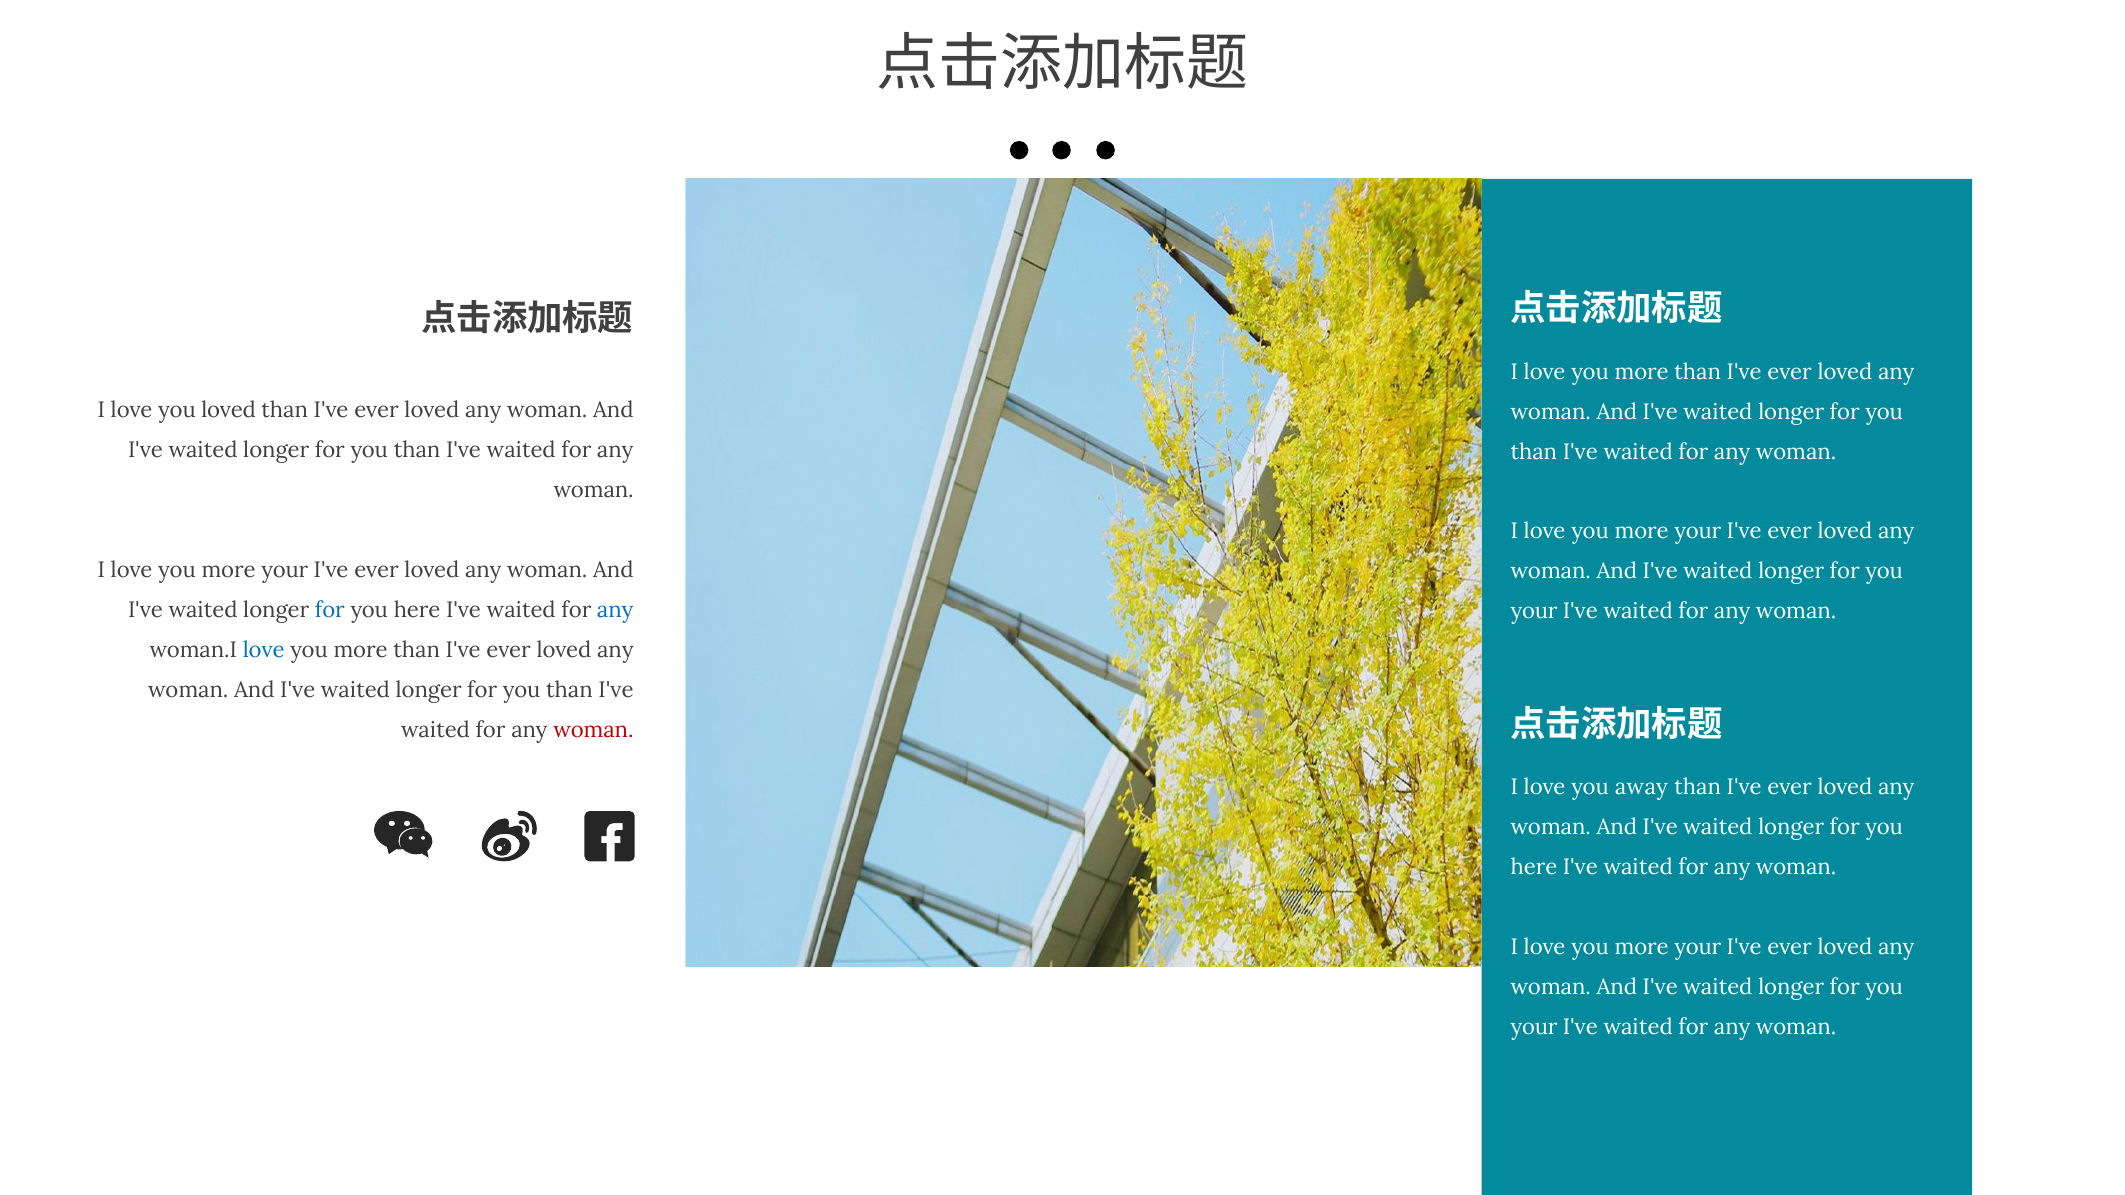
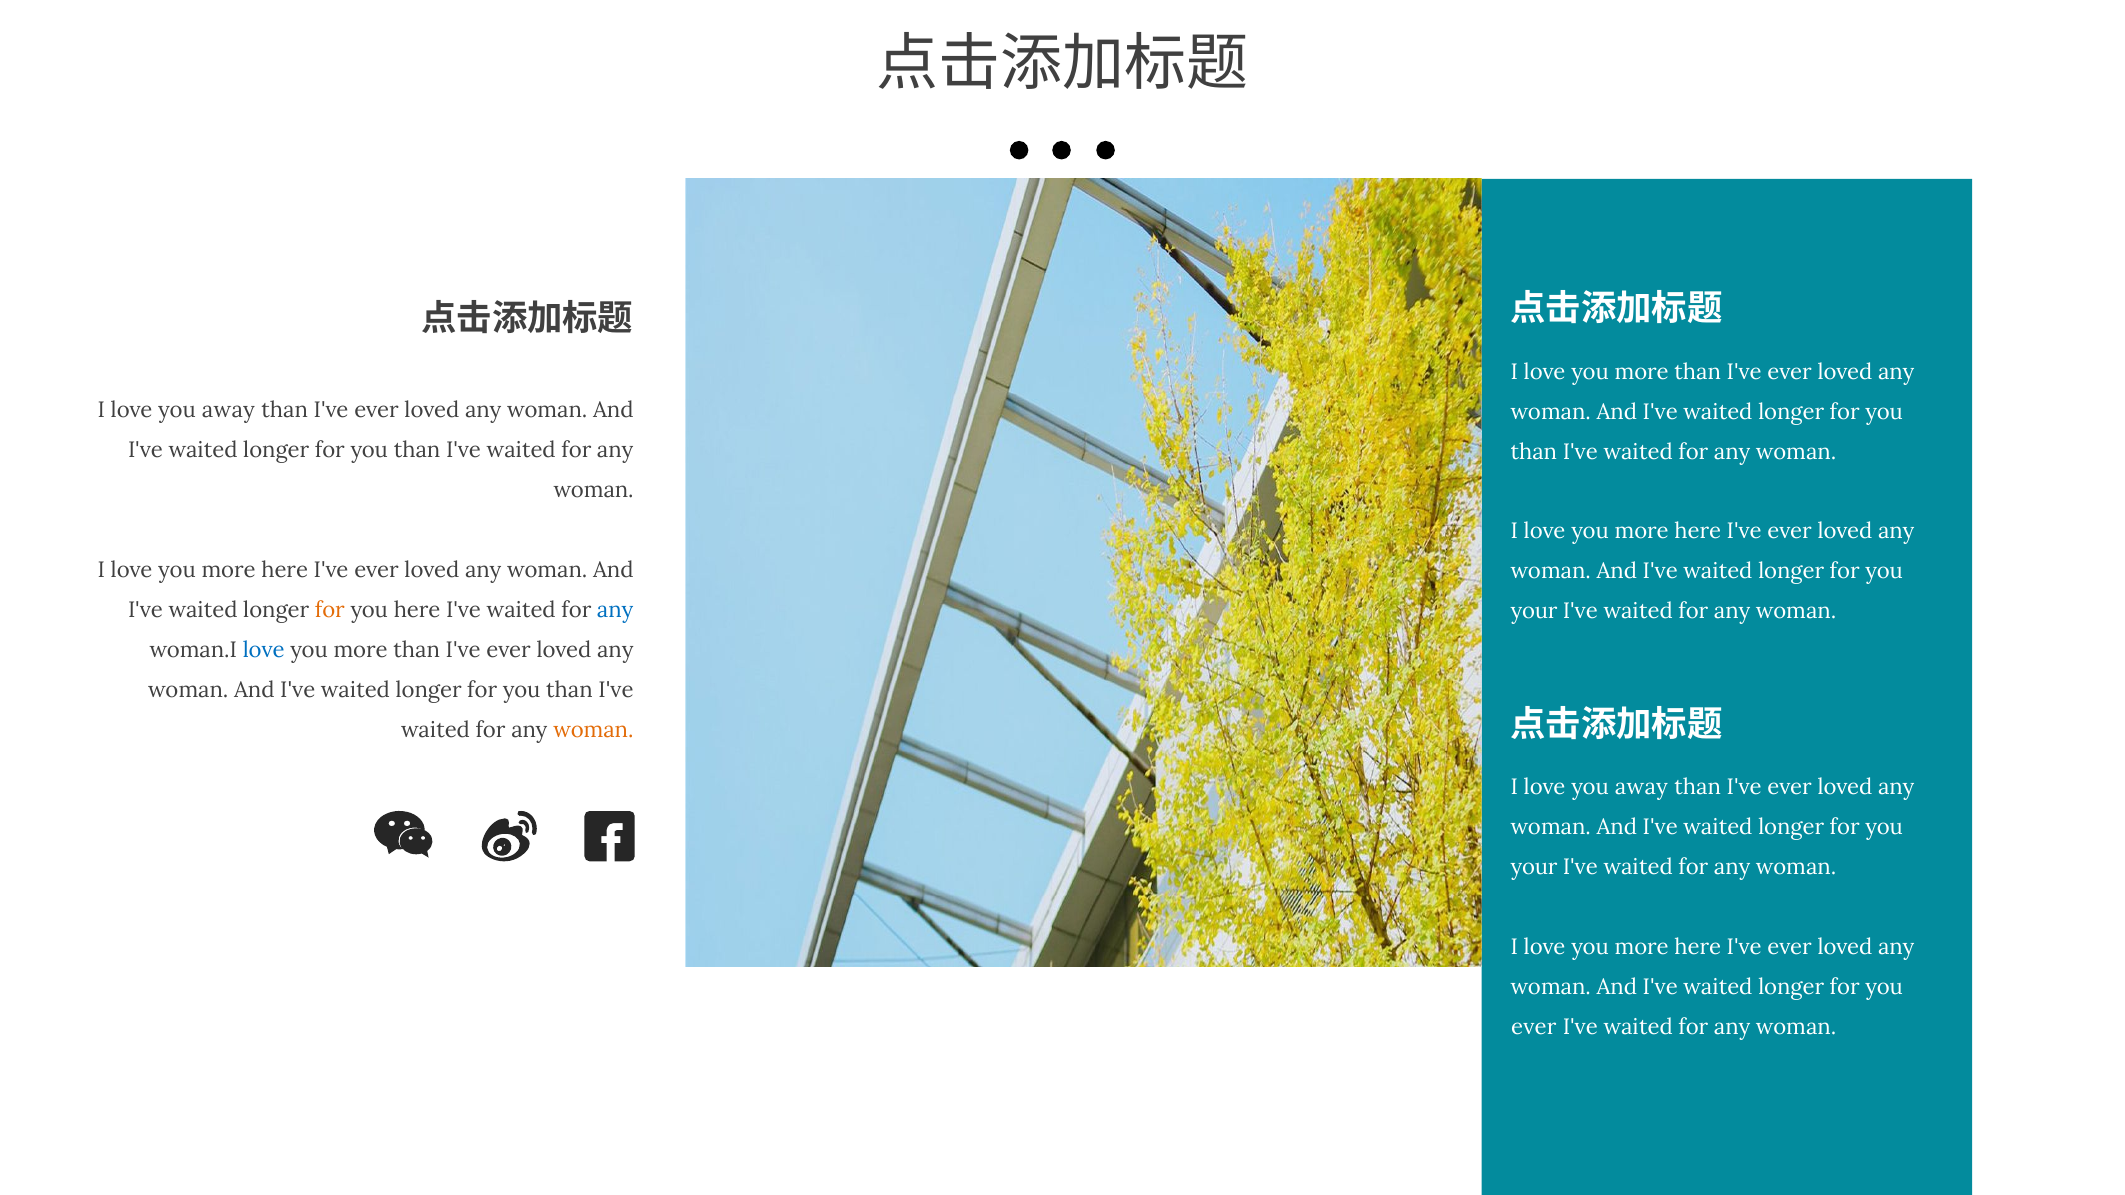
loved at (229, 411): loved -> away
your at (1698, 532): your -> here
your at (285, 570): your -> here
for at (330, 610) colour: blue -> orange
woman at (593, 730) colour: red -> orange
here at (1534, 868): here -> your
your at (1698, 947): your -> here
your at (1534, 1027): your -> ever
